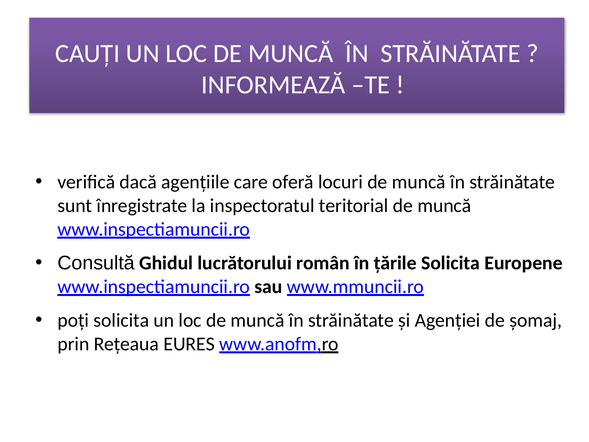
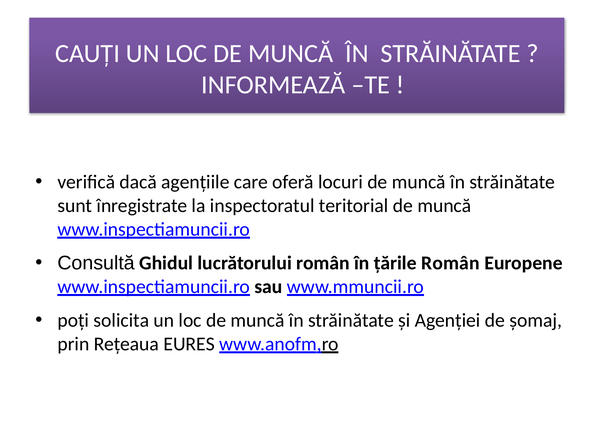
țările Solicita: Solicita -> Român
